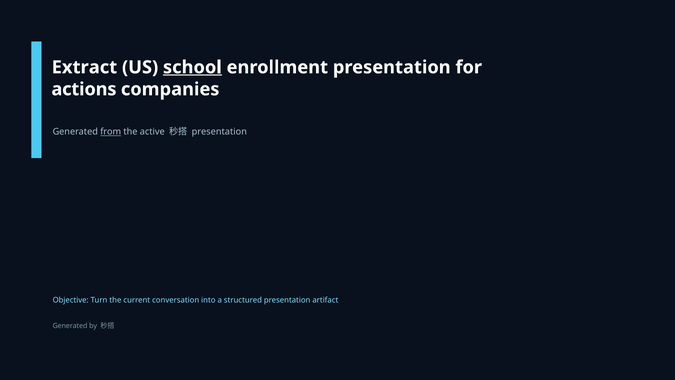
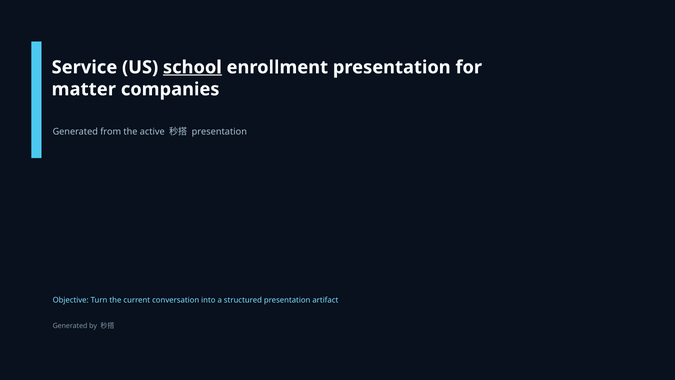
Extract: Extract -> Service
actions: actions -> matter
from underline: present -> none
